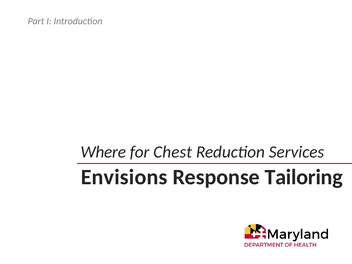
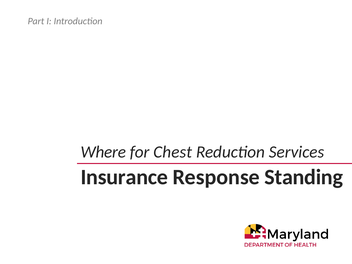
Envisions: Envisions -> Insurance
Tailoring: Tailoring -> Standing
